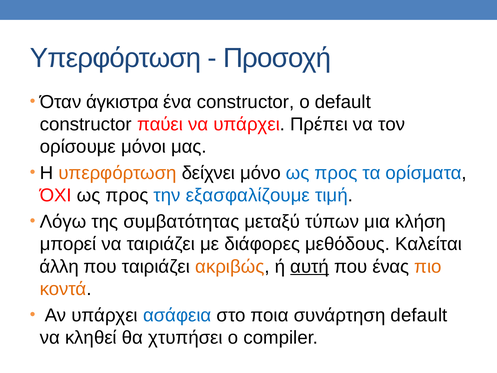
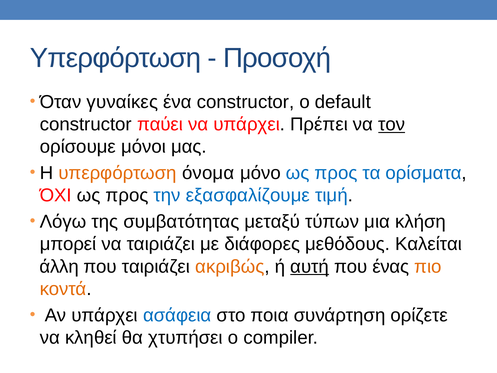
άγκιστρα: άγκιστρα -> γυναίκες
τον underline: none -> present
δείχνει: δείχνει -> όνομα
συνάρτηση default: default -> ορίζετε
